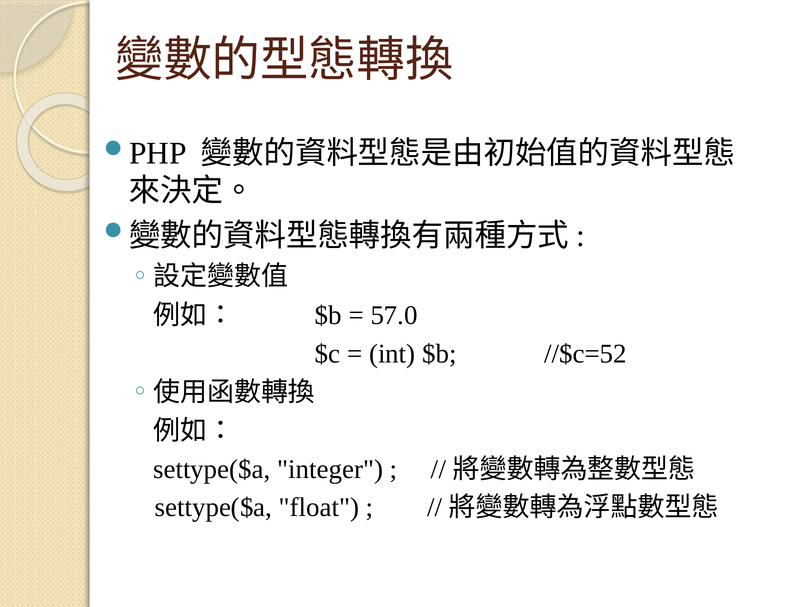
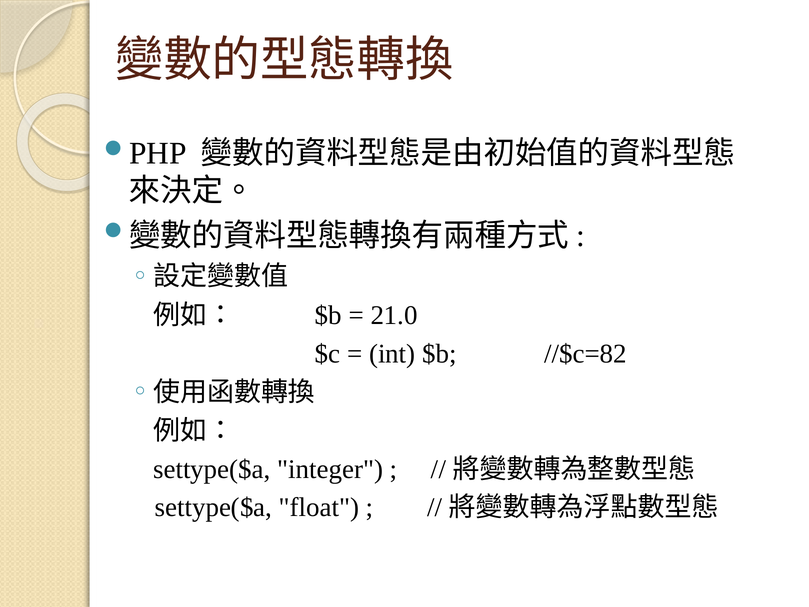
57.0: 57.0 -> 21.0
//$c=52: //$c=52 -> //$c=82
